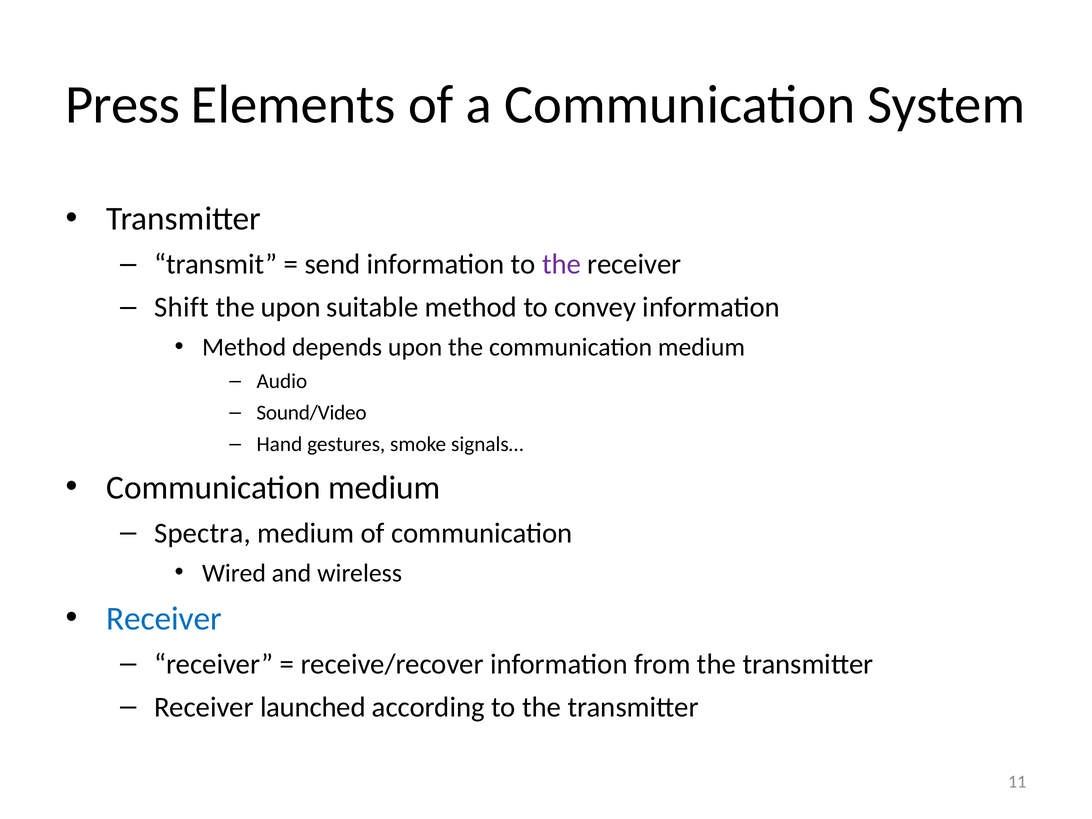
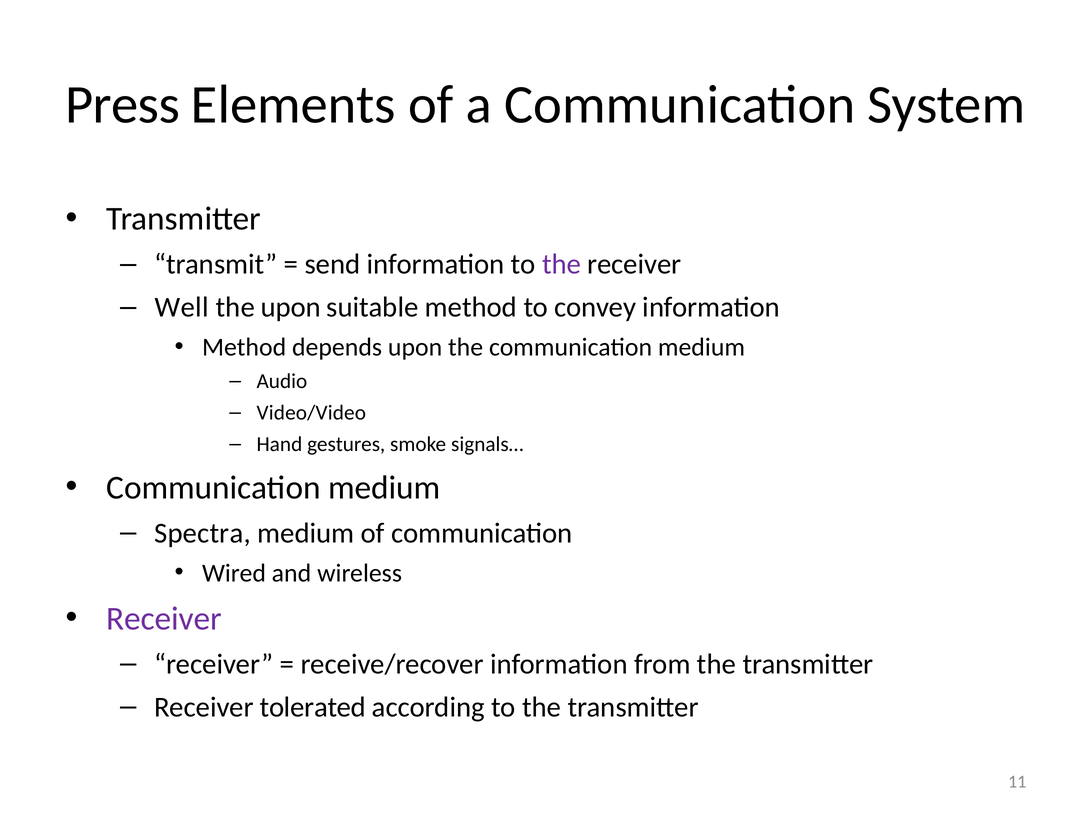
Shift: Shift -> Well
Sound/Video: Sound/Video -> Video/Video
Receiver at (164, 619) colour: blue -> purple
launched: launched -> tolerated
